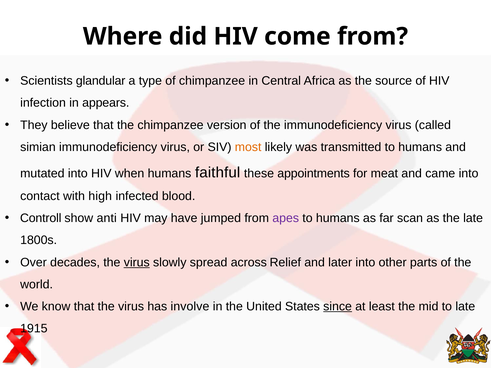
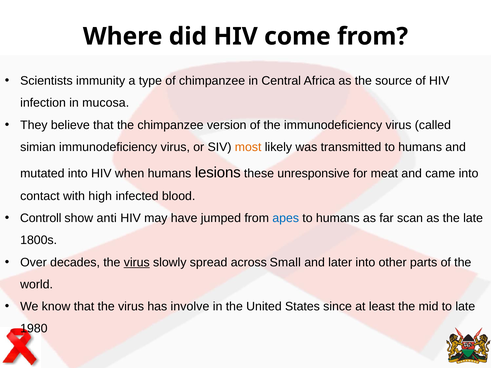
glandular: glandular -> immunity
appears: appears -> mucosa
faithful: faithful -> lesions
appointments: appointments -> unresponsive
apes colour: purple -> blue
Relief: Relief -> Small
since underline: present -> none
1915: 1915 -> 1980
